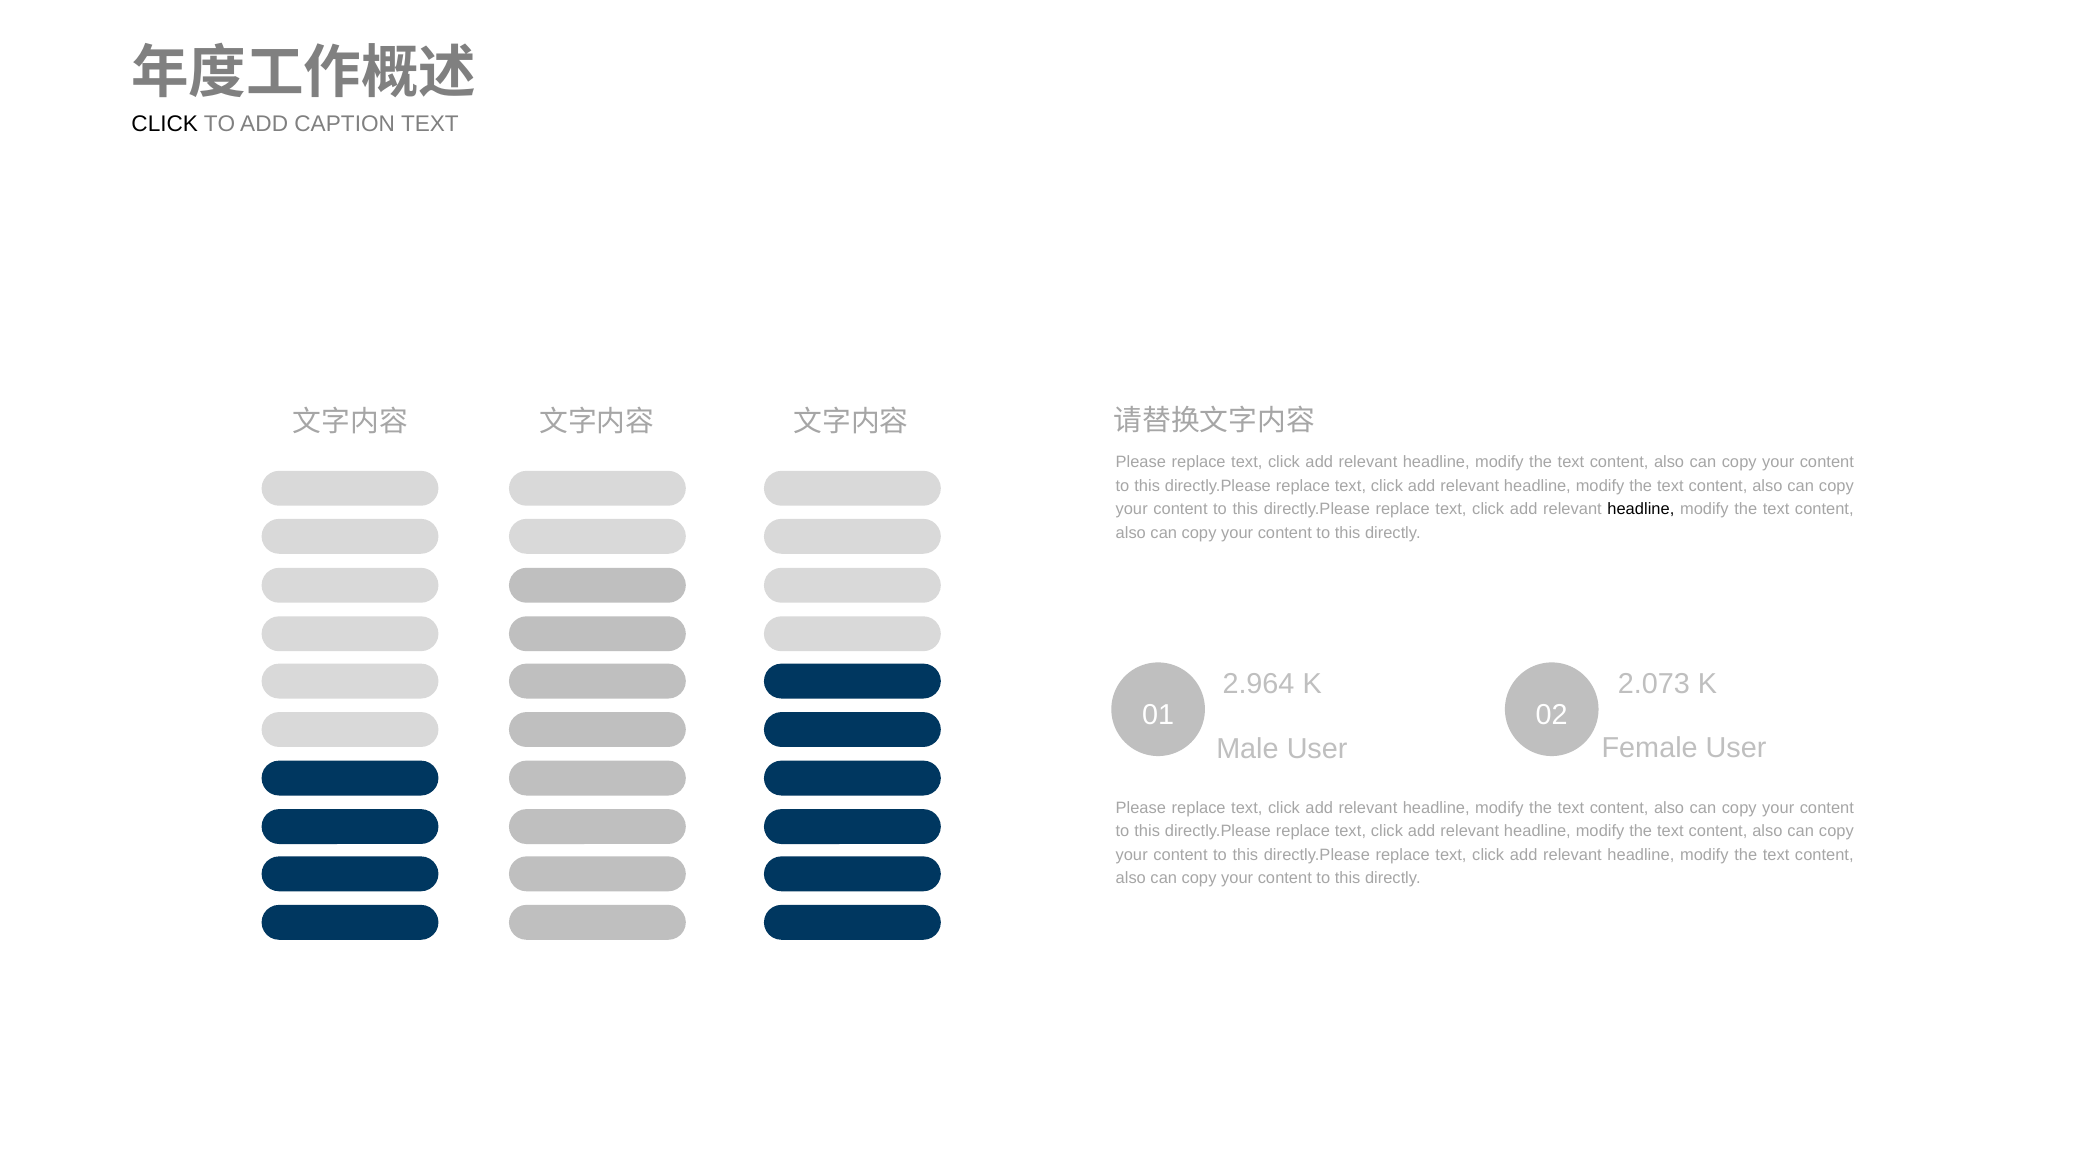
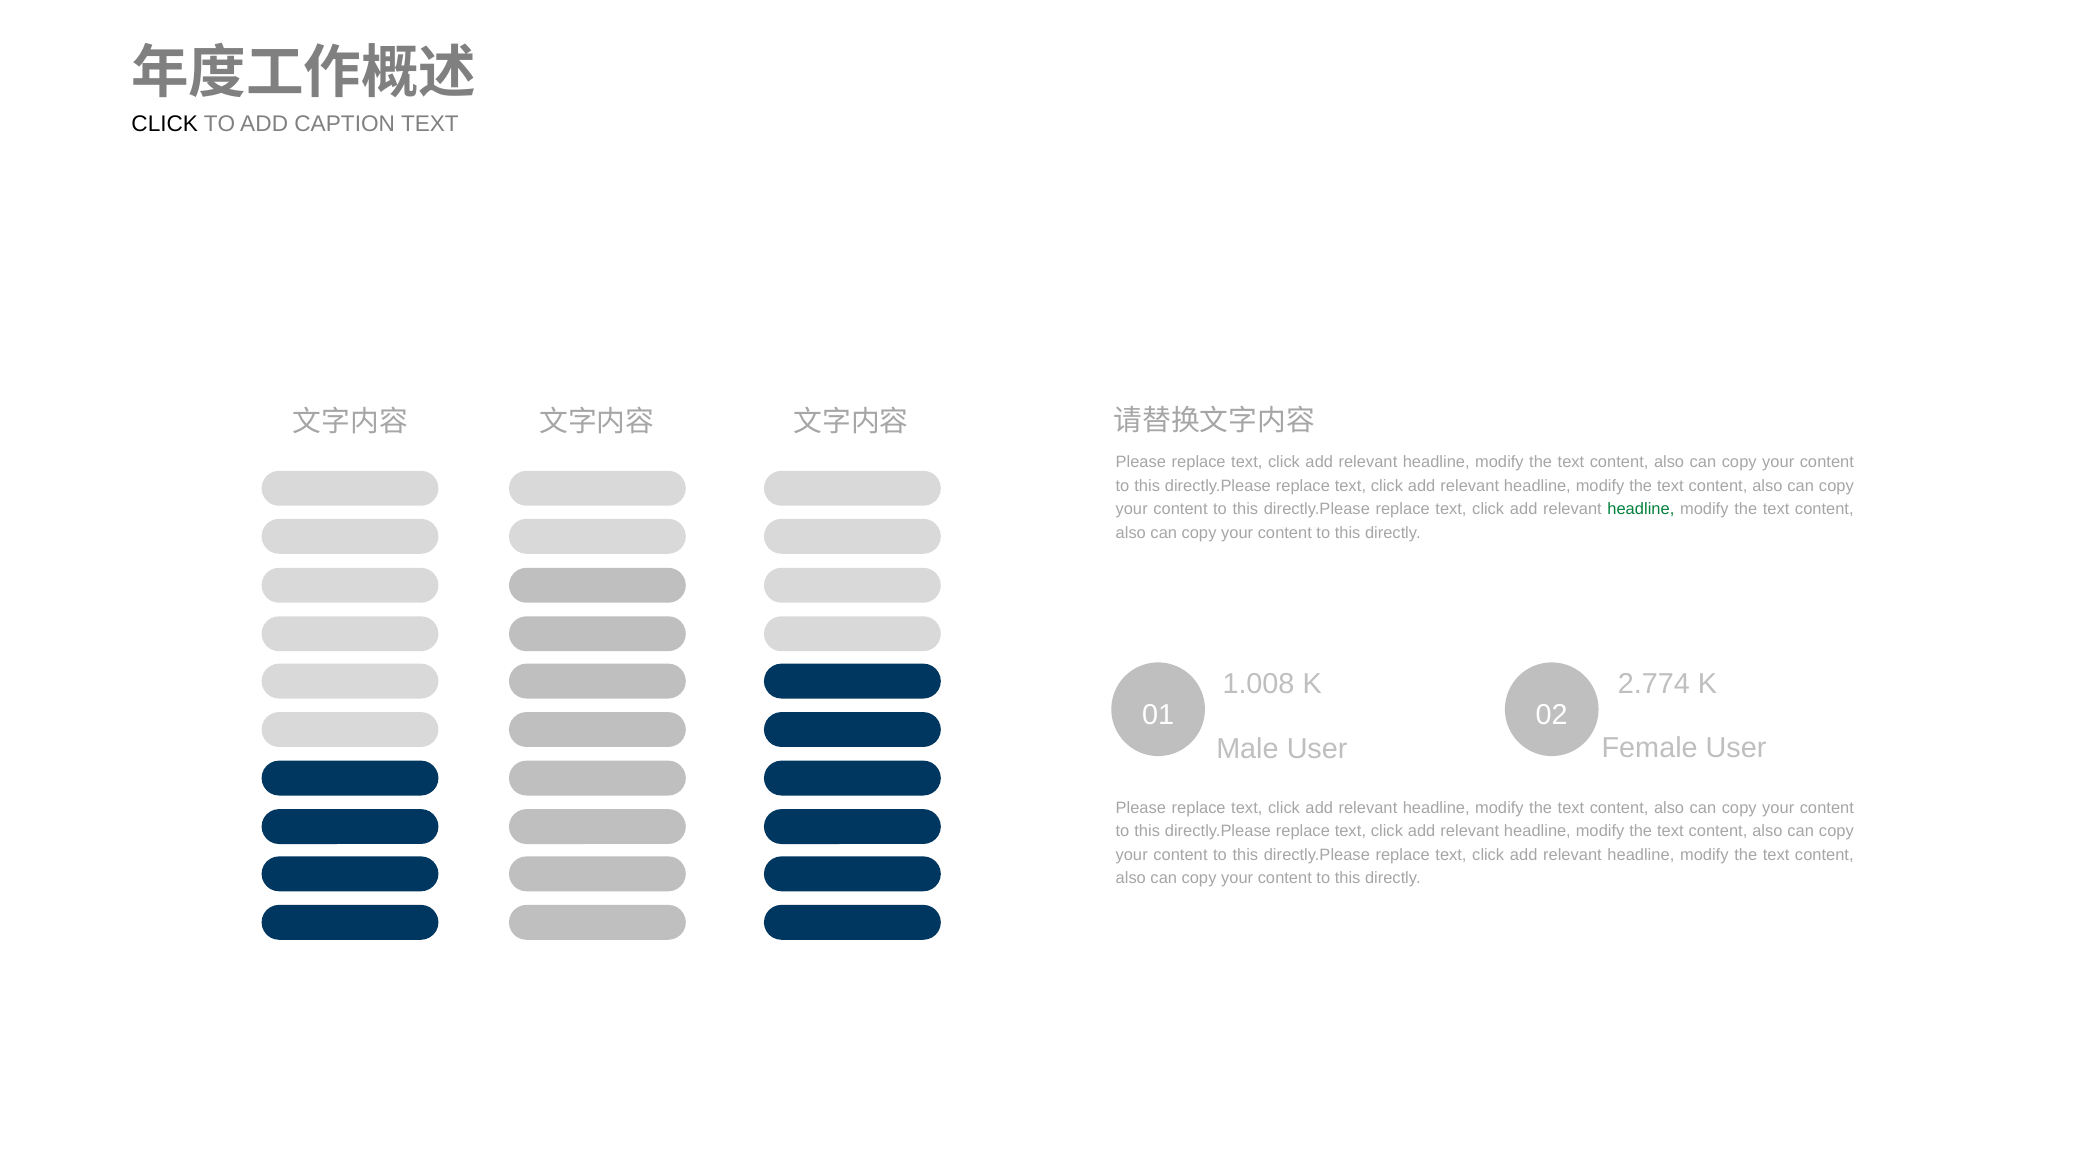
headline at (1641, 509) colour: black -> green
2.964: 2.964 -> 1.008
2.073: 2.073 -> 2.774
